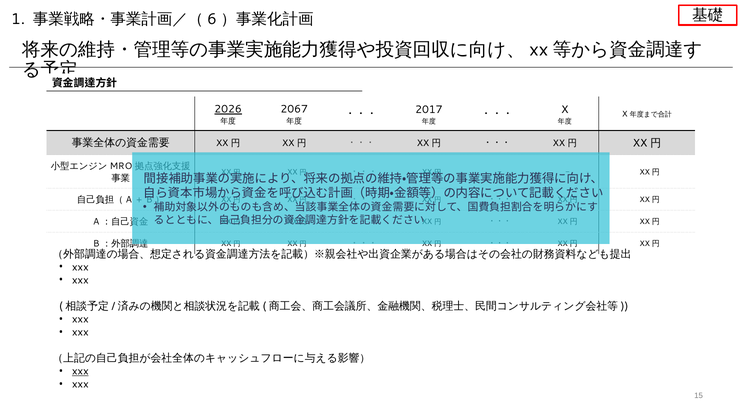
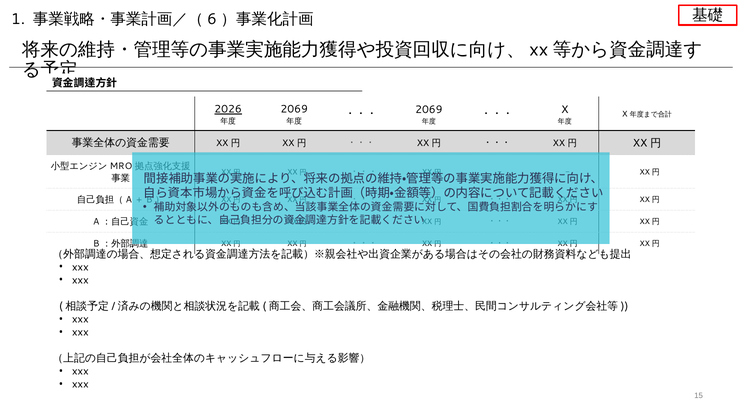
2067 at (294, 109): 2067 -> 2069
2017 at (429, 110): 2017 -> 2069
xxx at (80, 371) underline: present -> none
